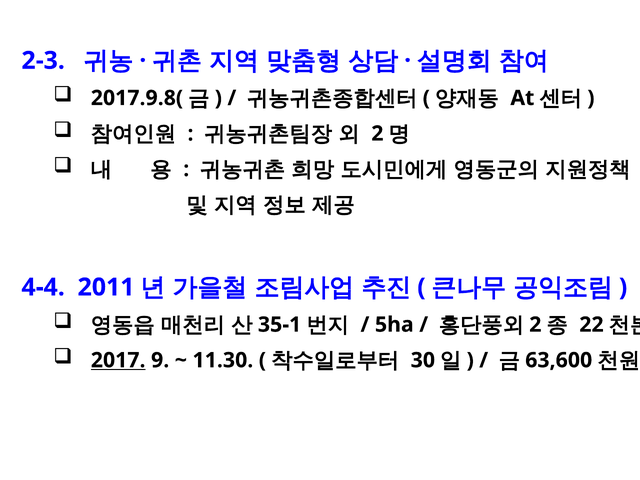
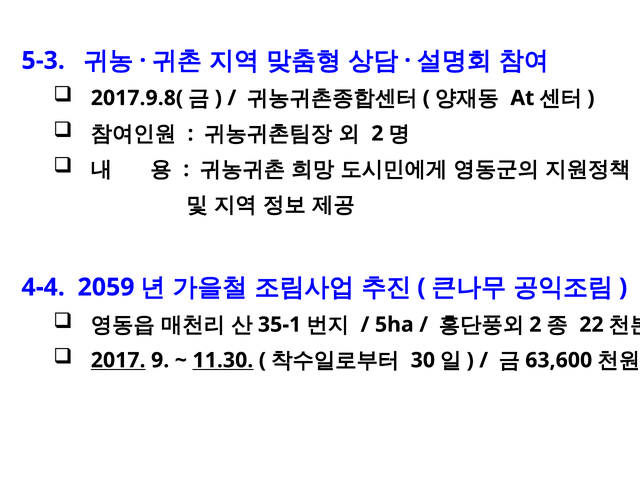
2-3: 2-3 -> 5-3
2011: 2011 -> 2059
11.30 underline: none -> present
